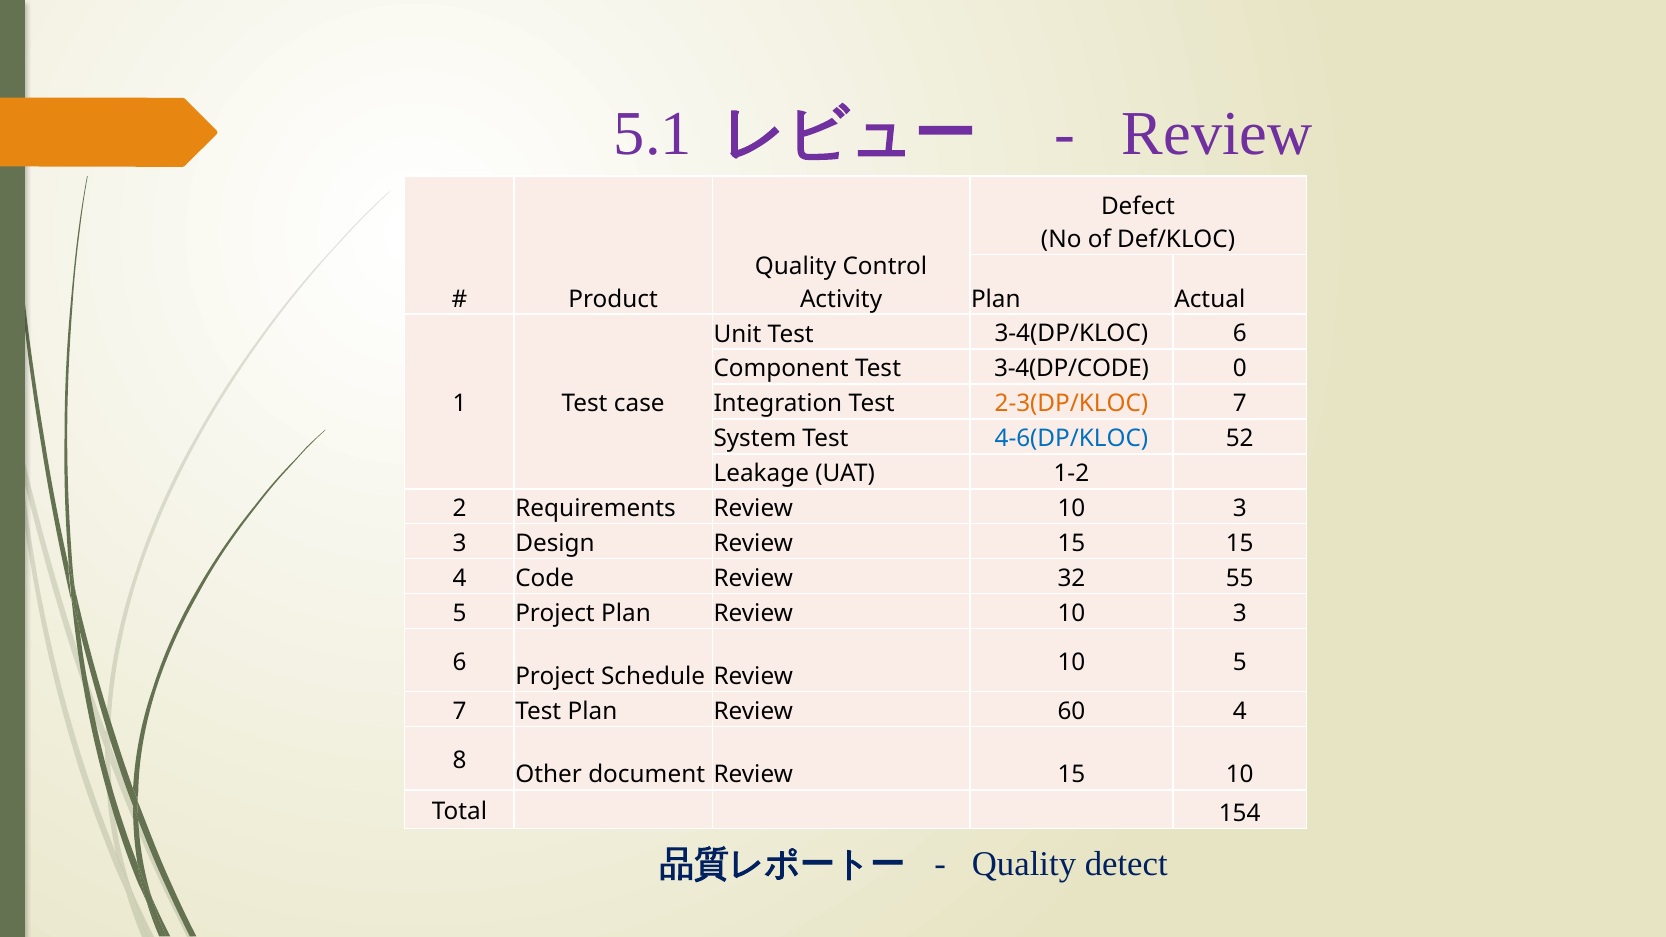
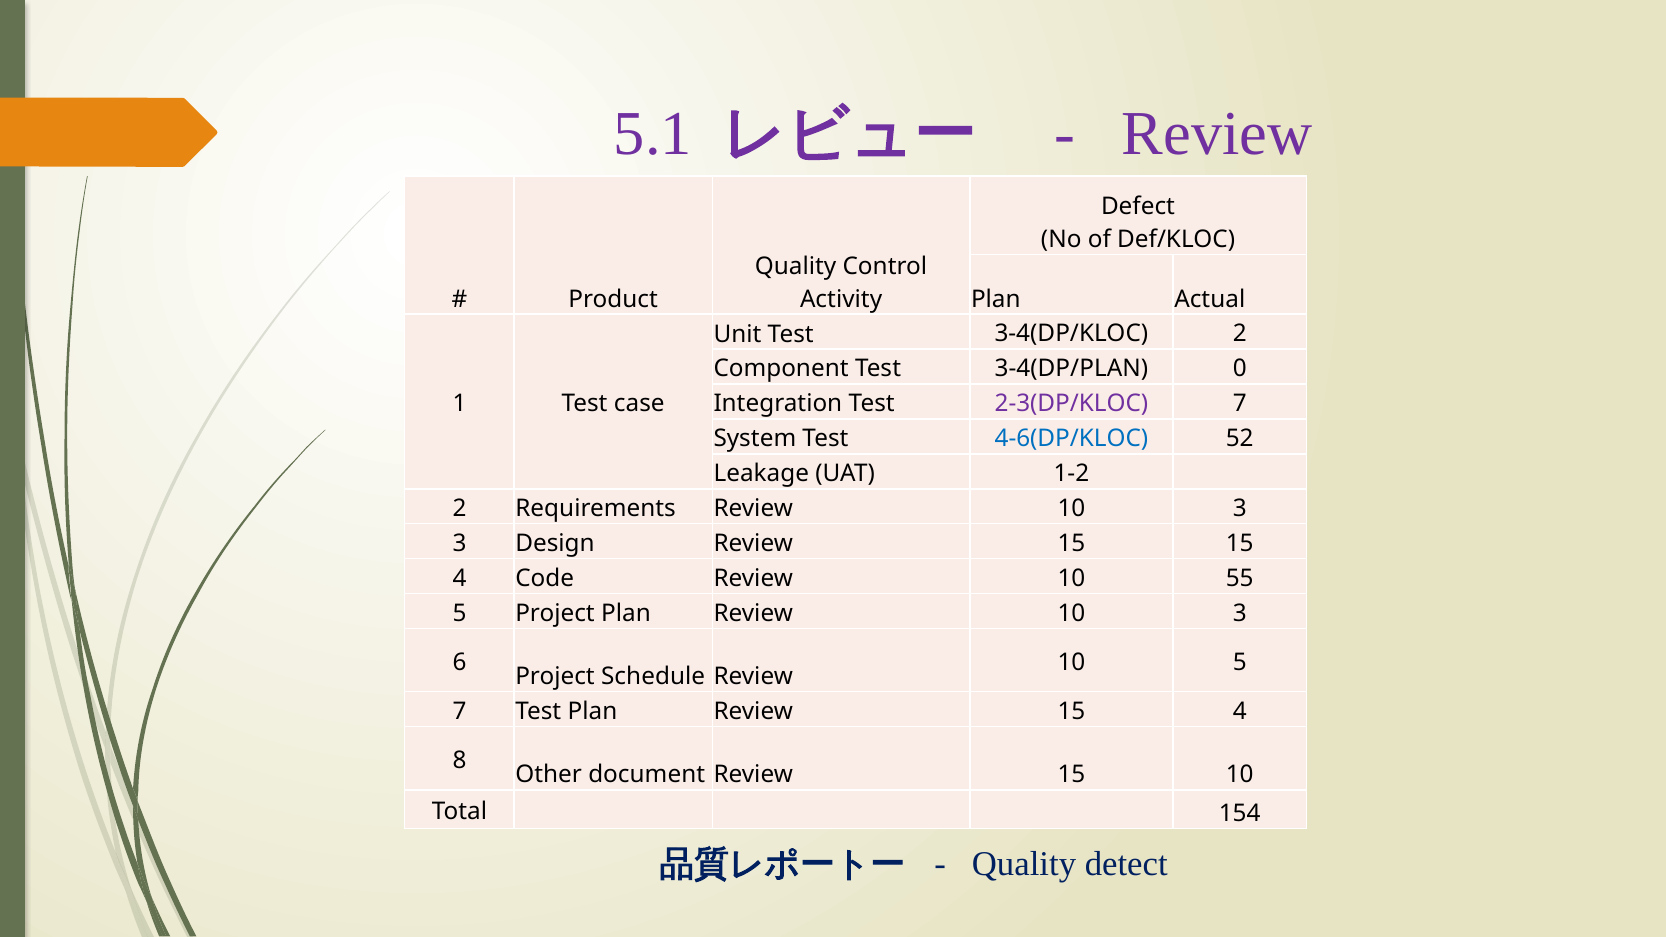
3-4(DP/KLOC 6: 6 -> 2
3-4(DP/CODE: 3-4(DP/CODE -> 3-4(DP/PLAN
2-3(DP/KLOC colour: orange -> purple
32 at (1071, 578): 32 -> 10
60 at (1071, 711): 60 -> 15
